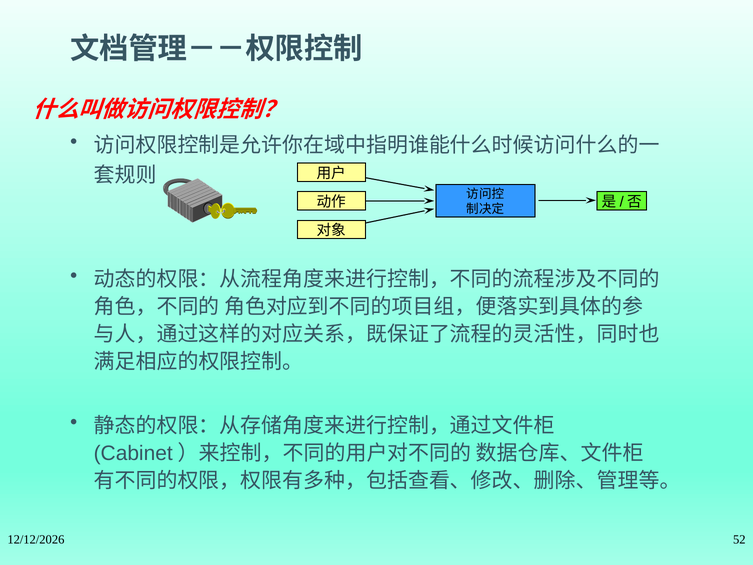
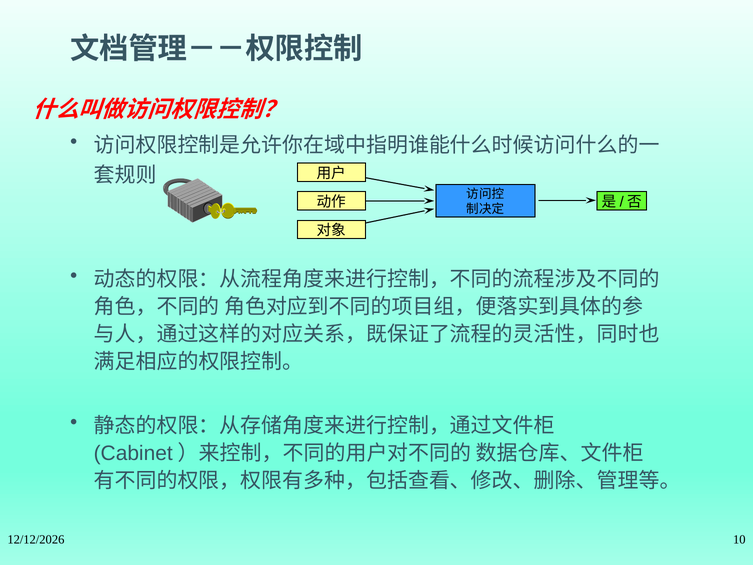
52: 52 -> 10
